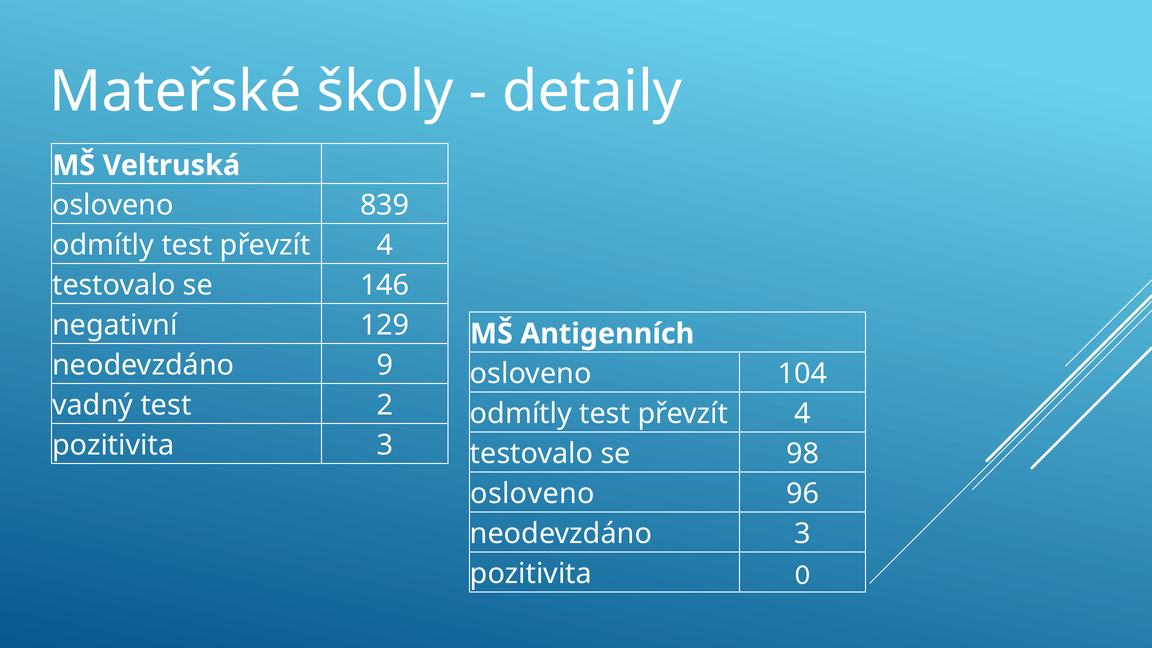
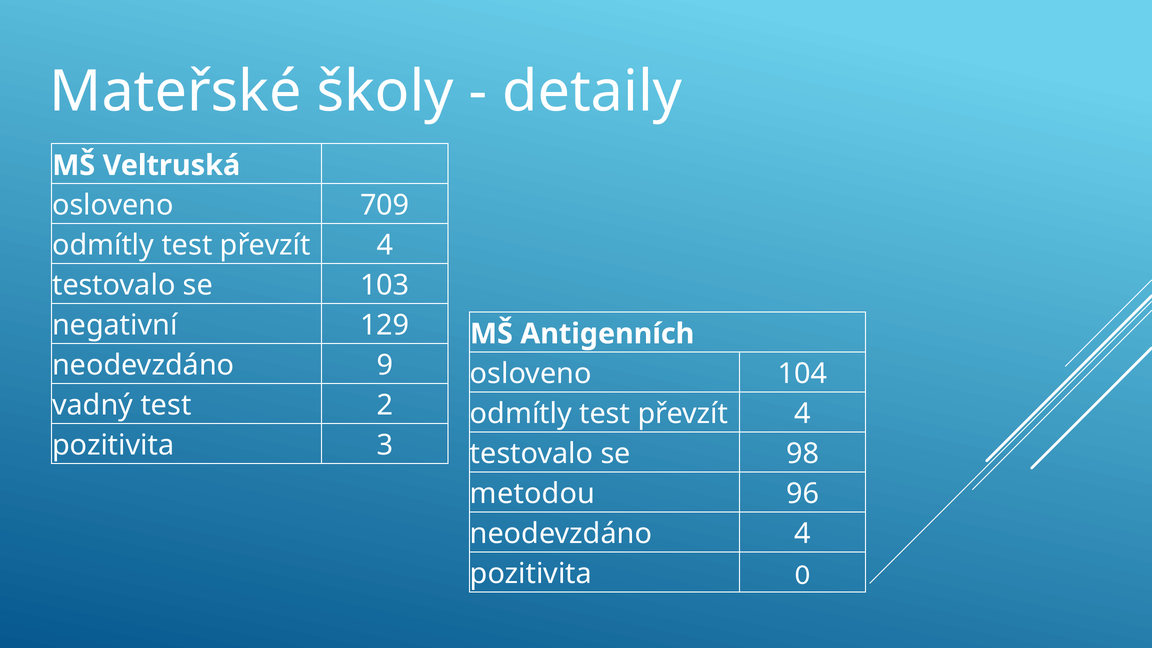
839: 839 -> 709
146: 146 -> 103
osloveno at (532, 494): osloveno -> metodou
neodevzdáno 3: 3 -> 4
